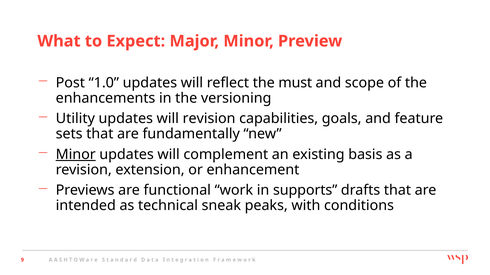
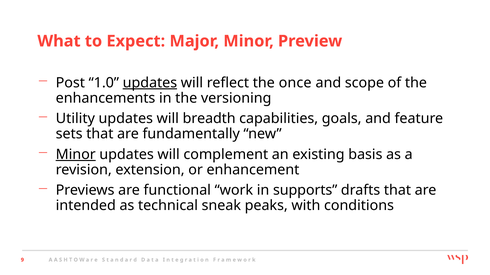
updates at (150, 83) underline: none -> present
must: must -> once
will revision: revision -> breadth
